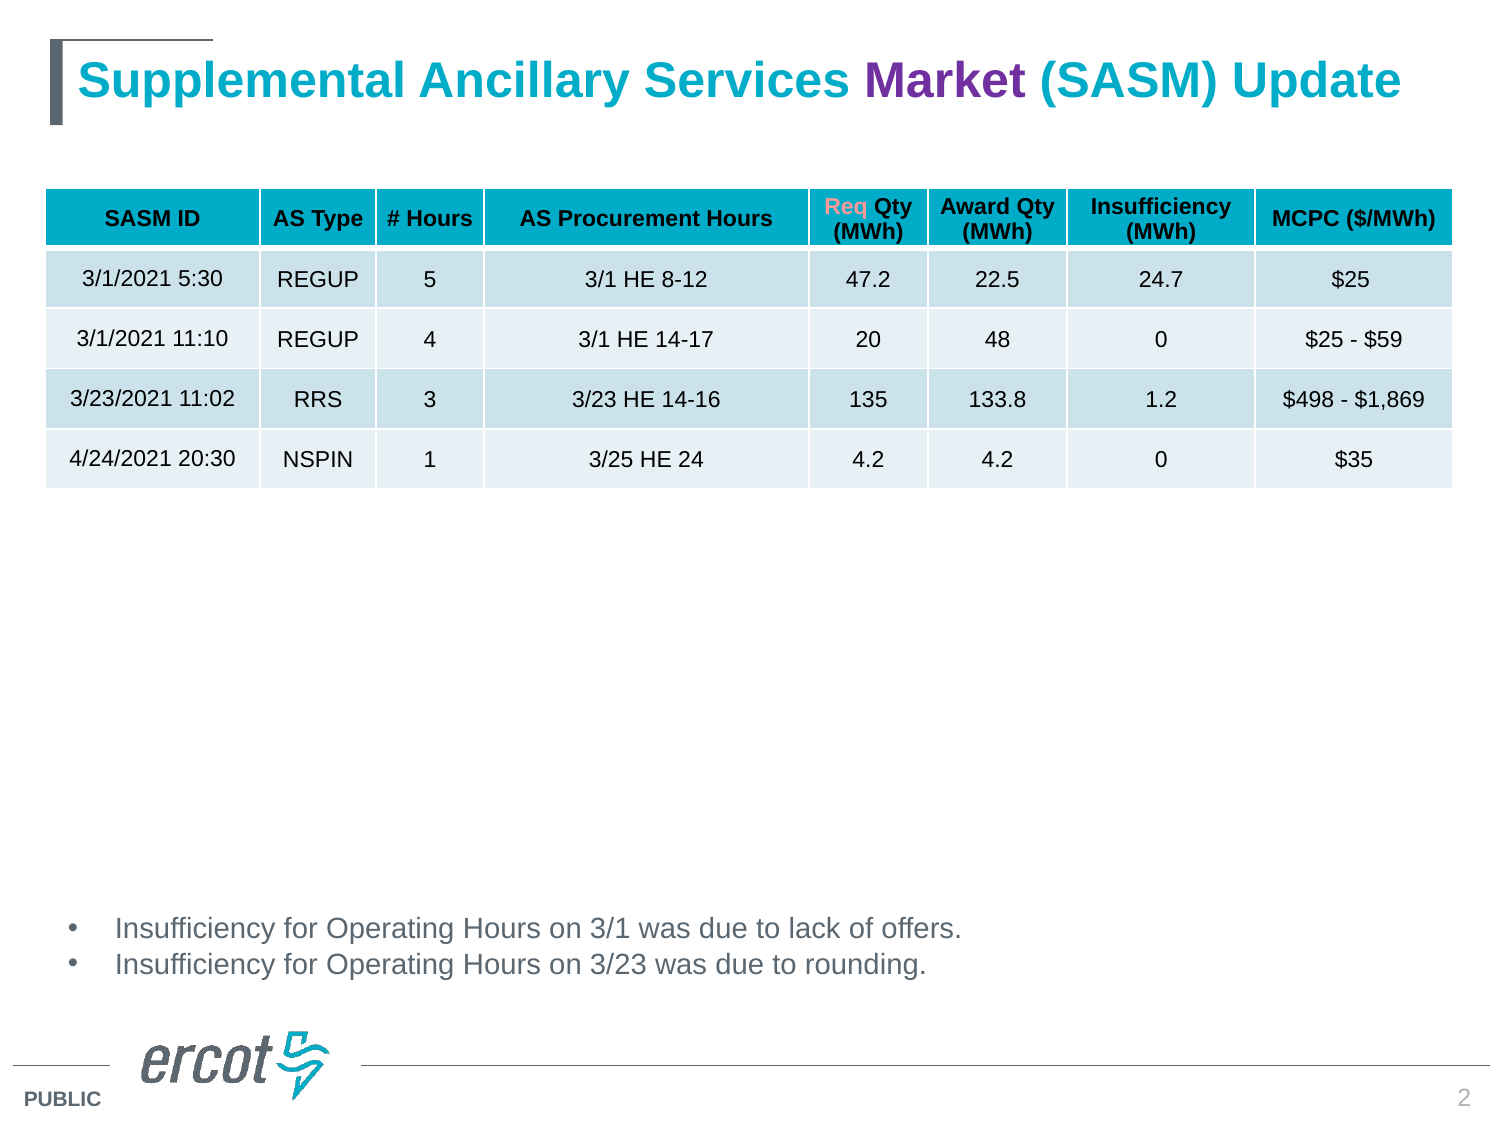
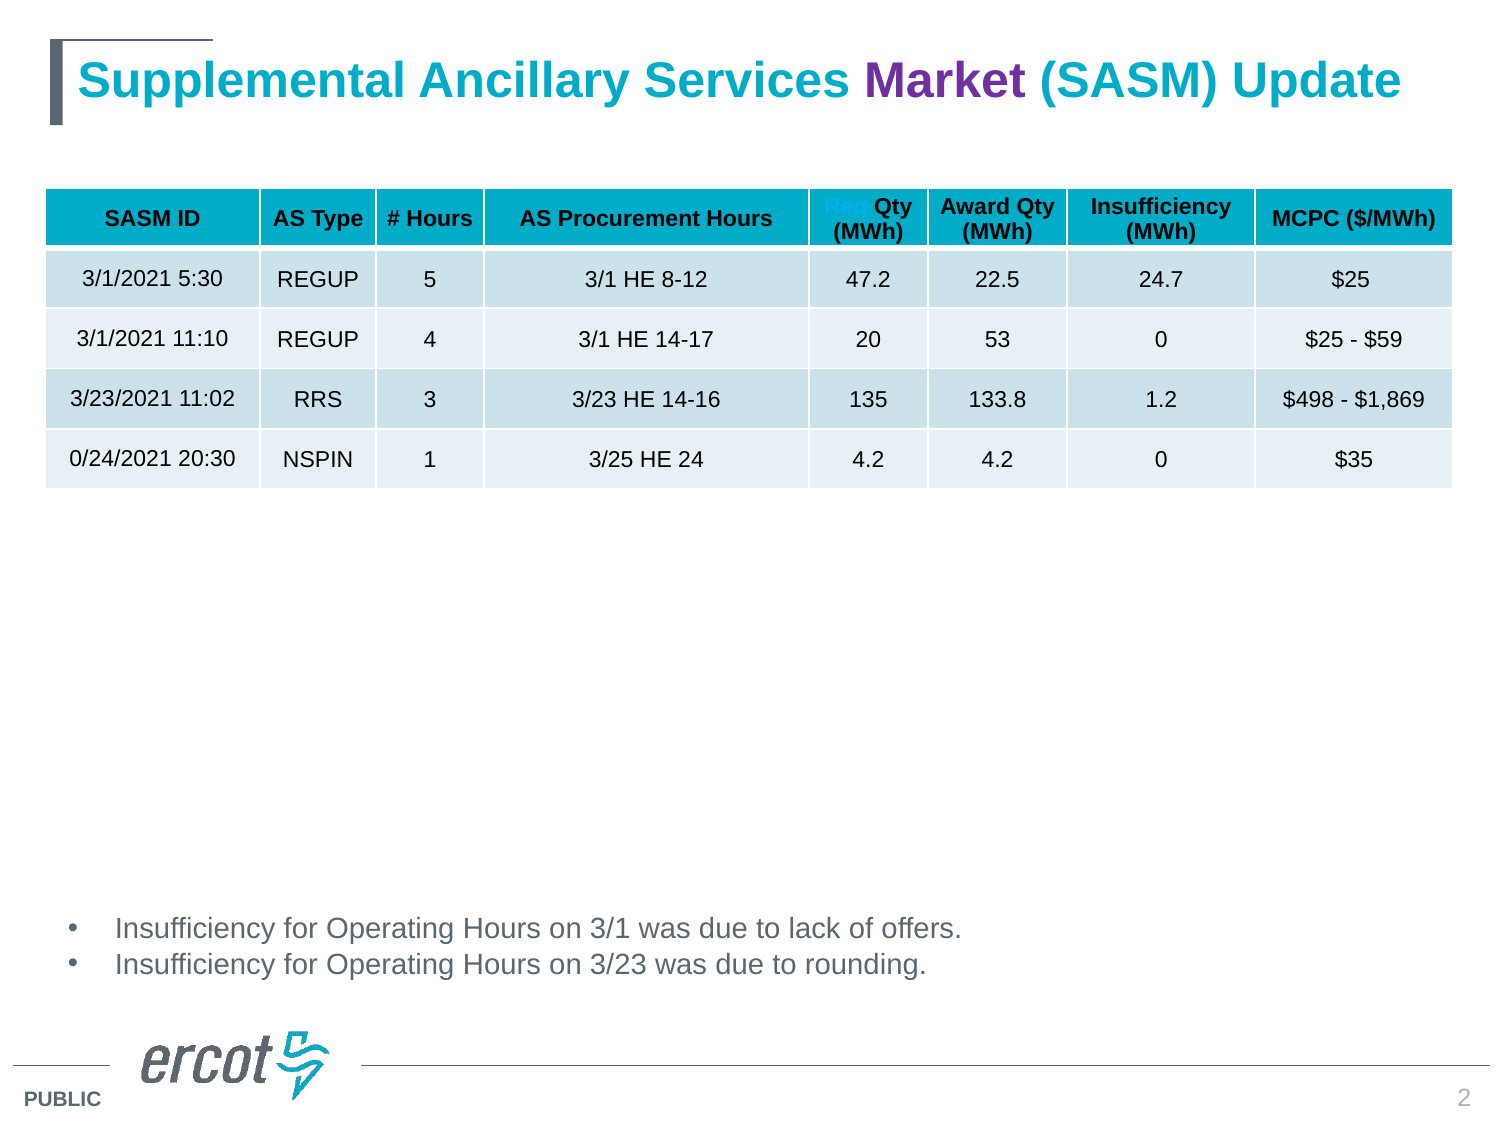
Req colour: pink -> light blue
48: 48 -> 53
4/24/2021: 4/24/2021 -> 0/24/2021
